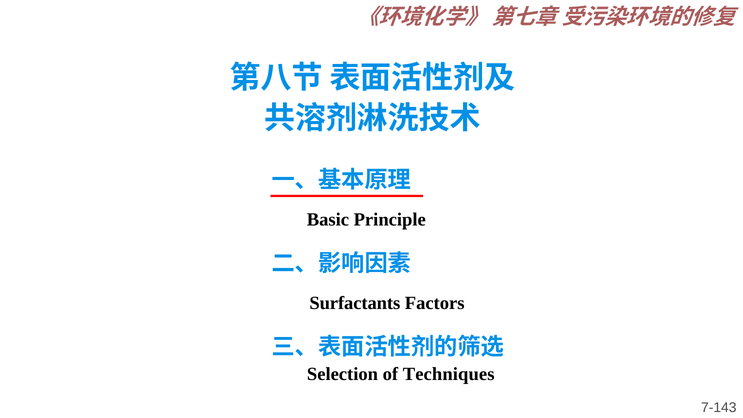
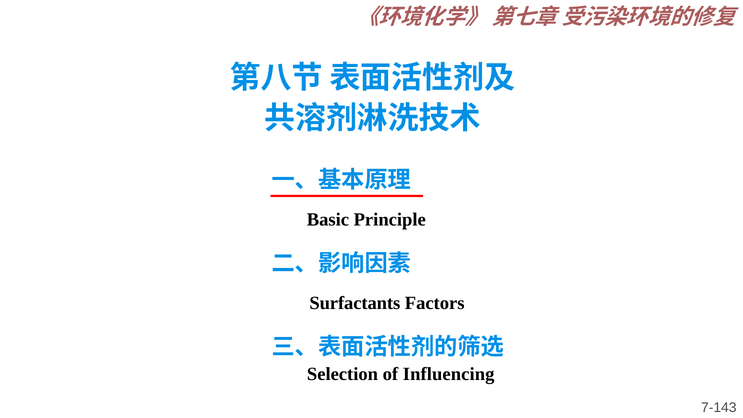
Techniques: Techniques -> Influencing
